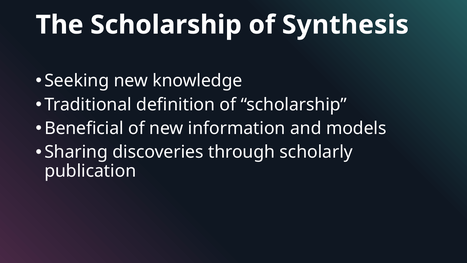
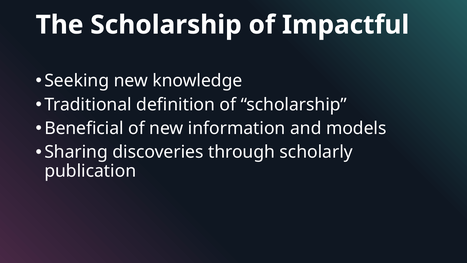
Synthesis: Synthesis -> Impactful
